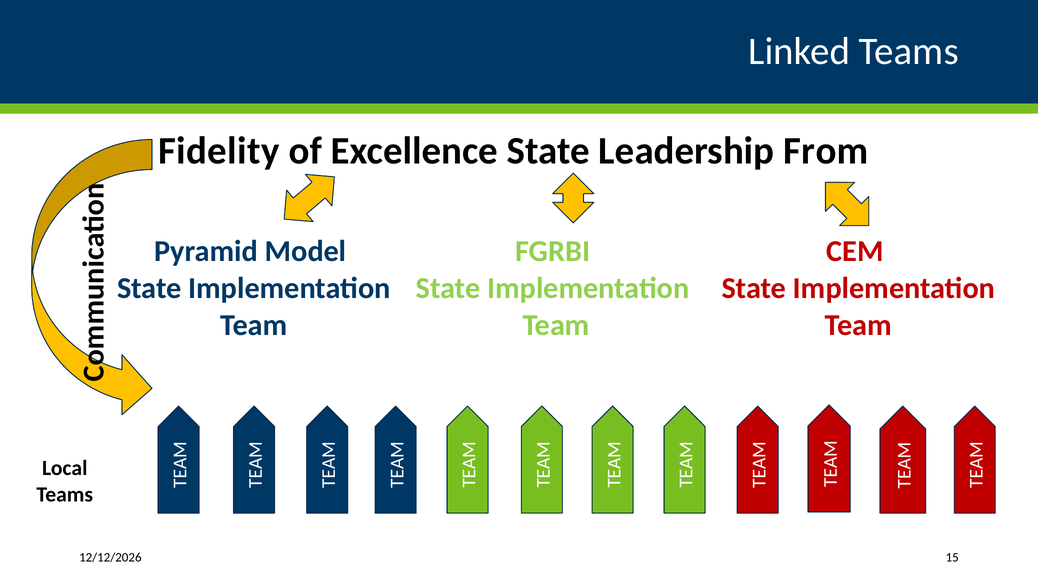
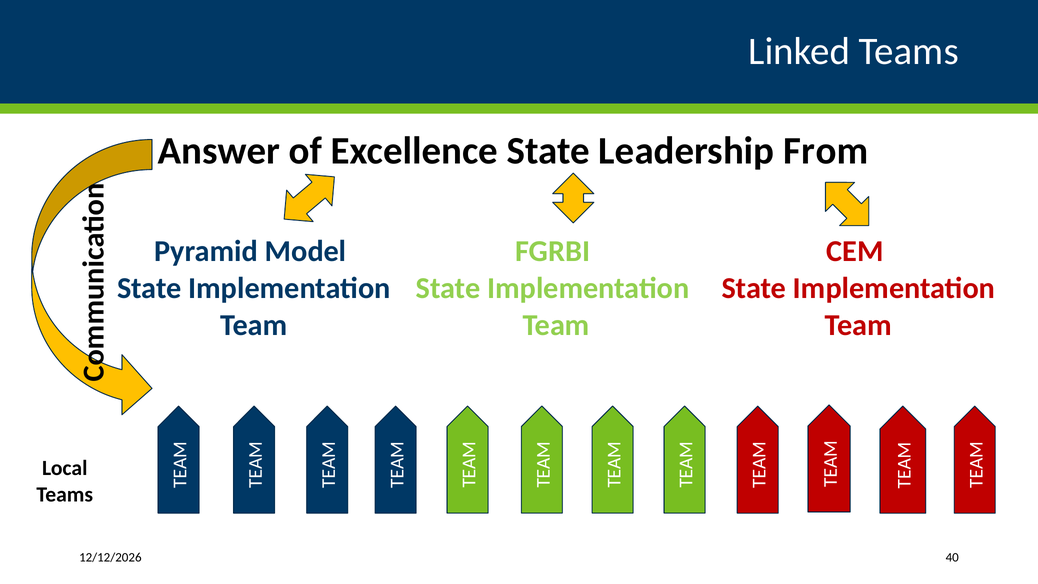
Fidelity: Fidelity -> Answer
15: 15 -> 40
